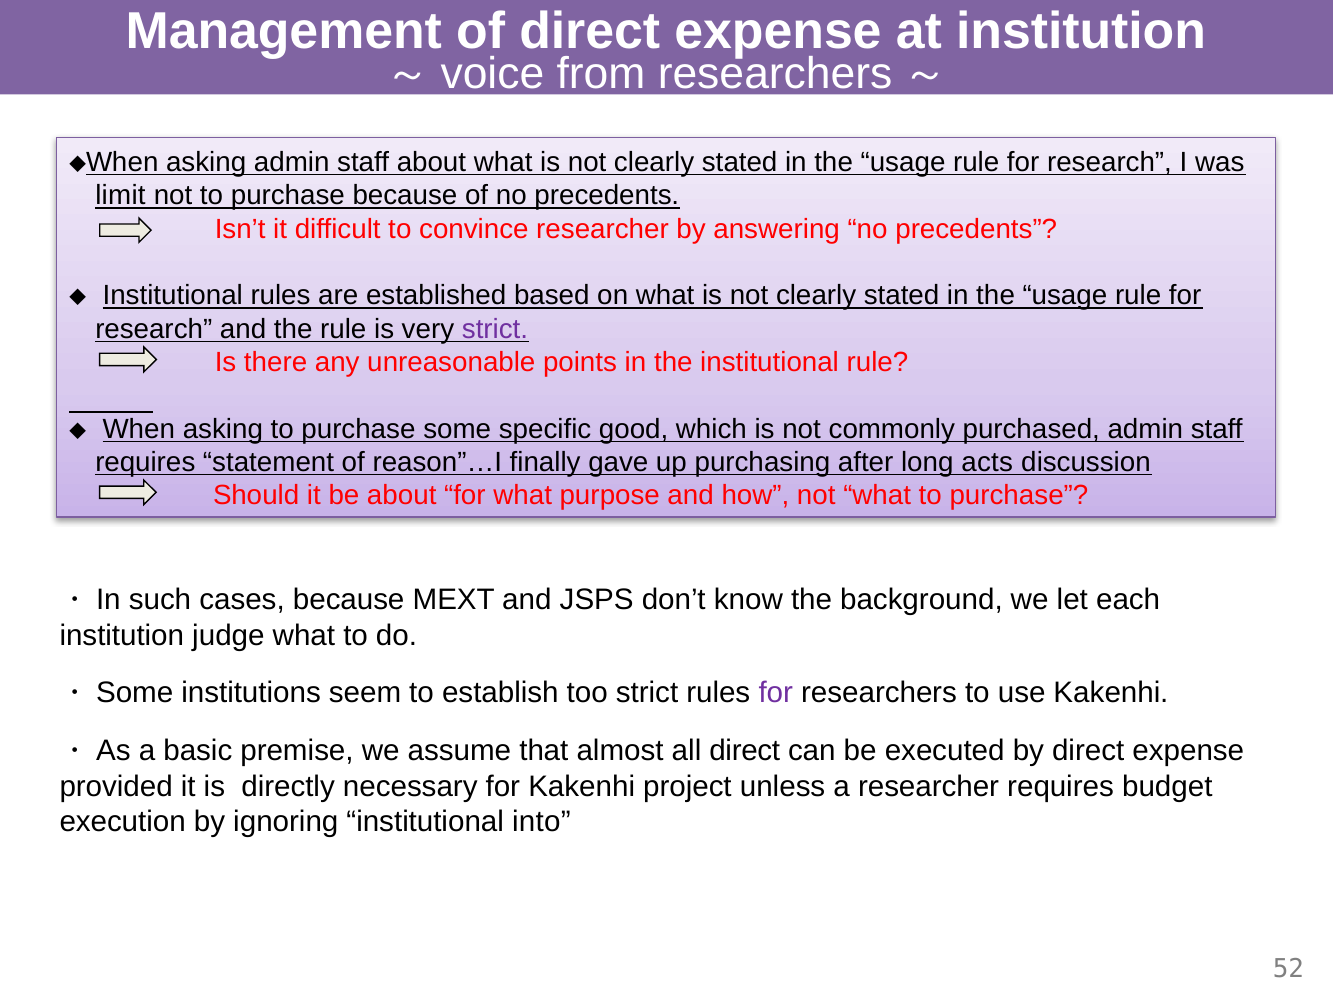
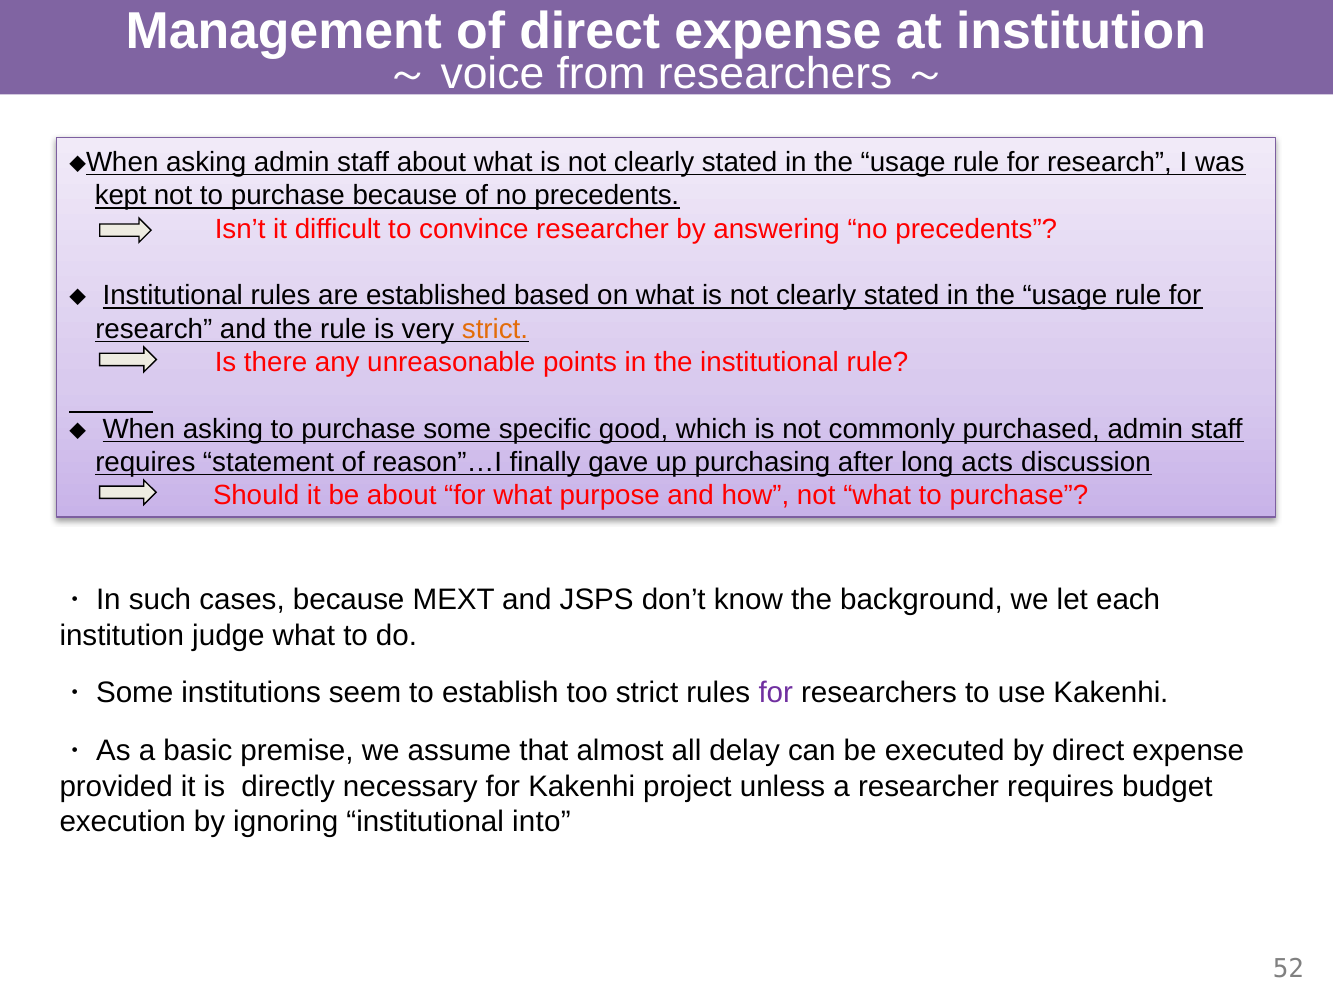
limit: limit -> kept
strict at (495, 329) colour: purple -> orange
all direct: direct -> delay
